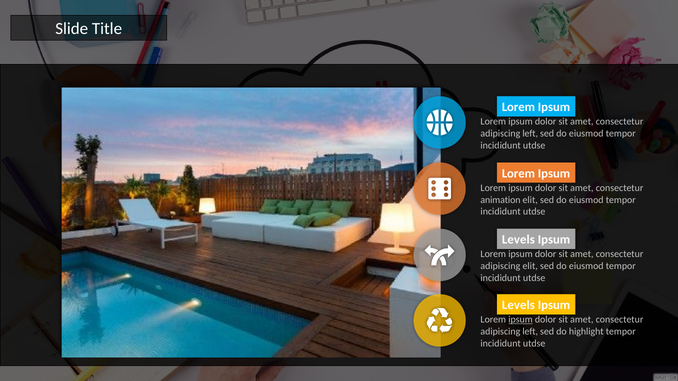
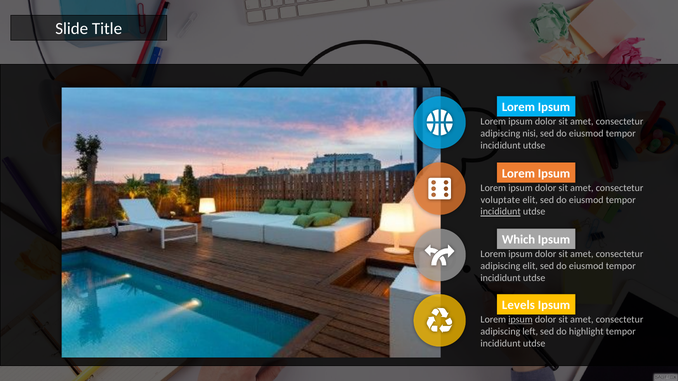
left at (530, 134): left -> nisi
animation: animation -> voluptate
incididunt at (501, 212) underline: none -> present
Levels at (518, 240): Levels -> Which
